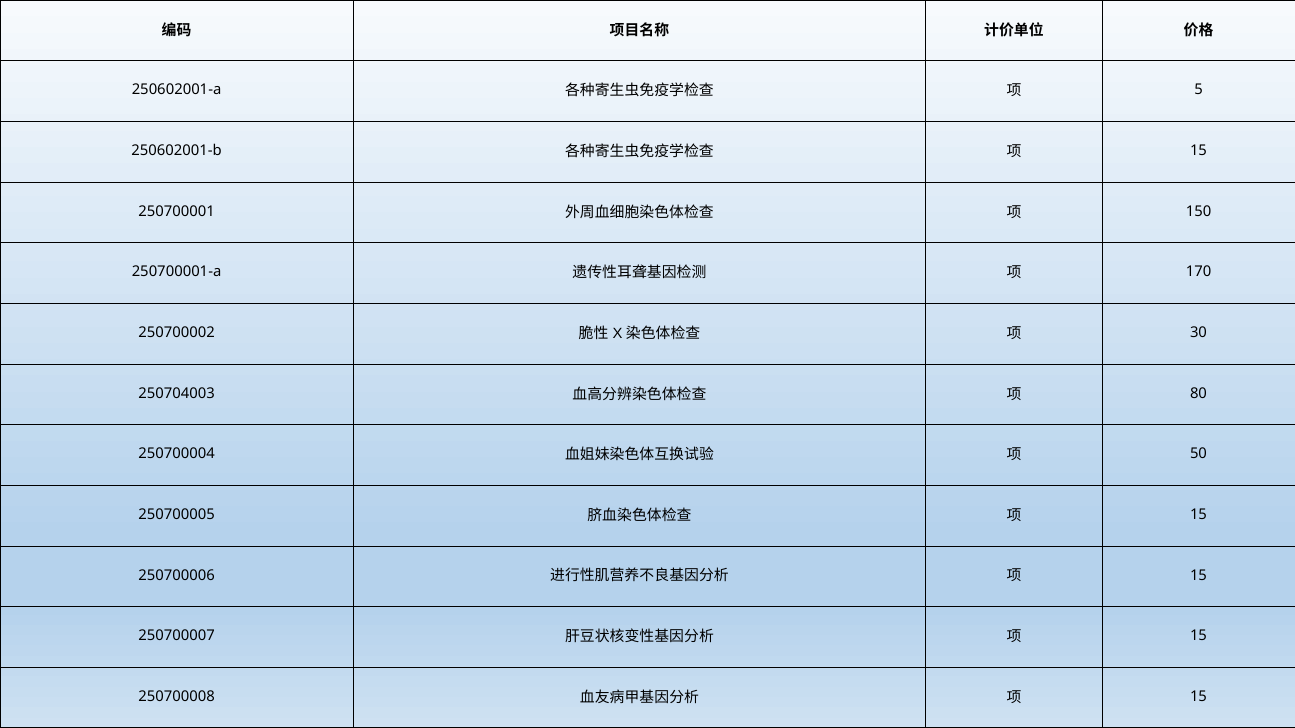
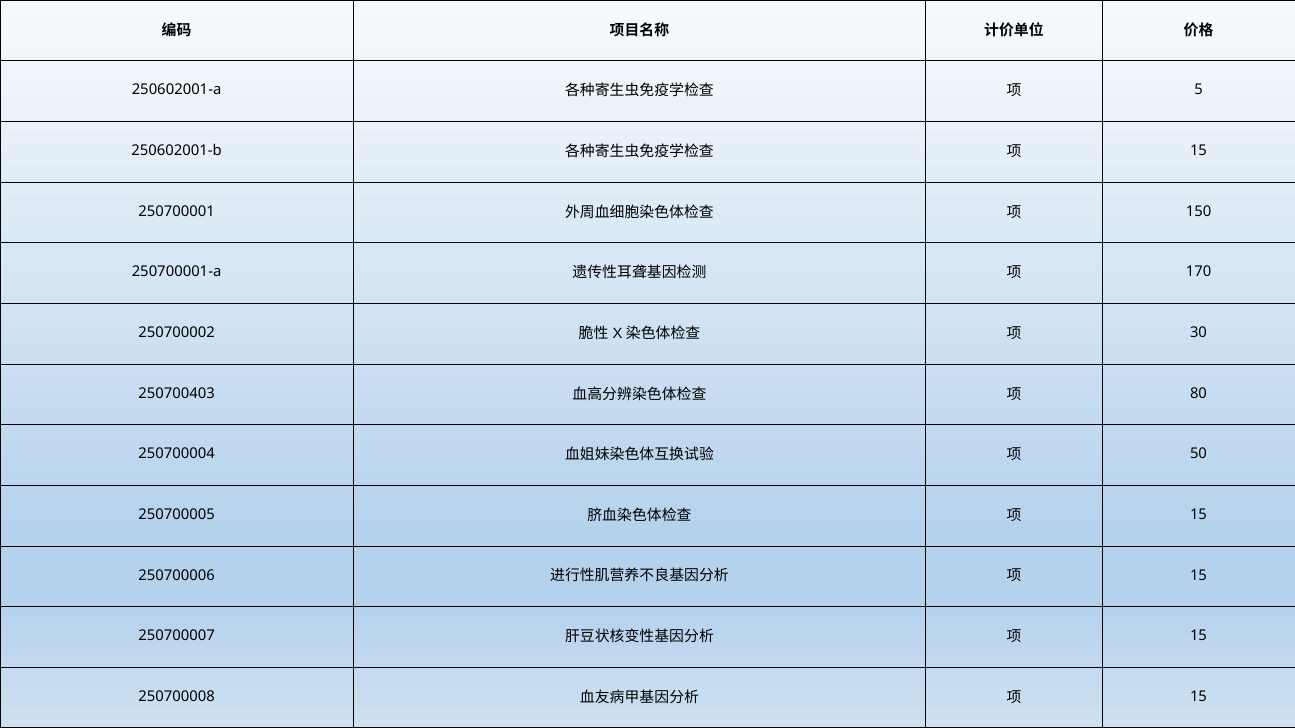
250704003: 250704003 -> 250700403
